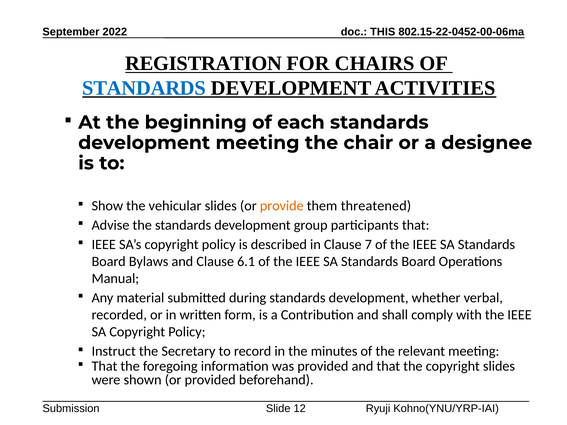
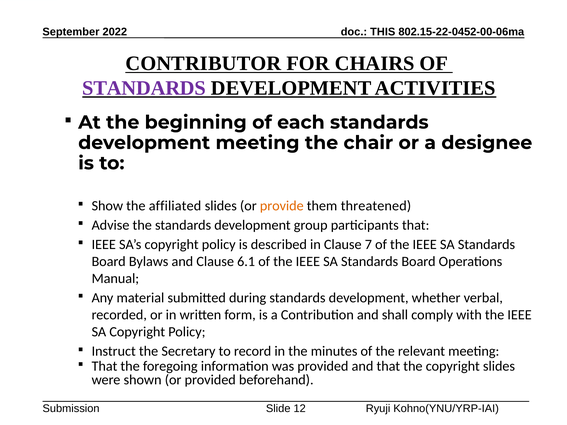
REGISTRATION: REGISTRATION -> CONTRIBUTOR
STANDARDS at (144, 88) colour: blue -> purple
vehicular: vehicular -> affiliated
